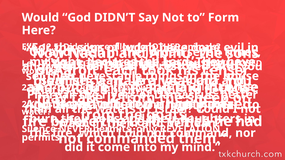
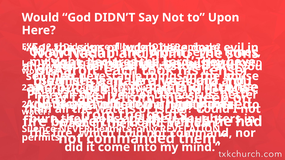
Form: Form -> Upon
